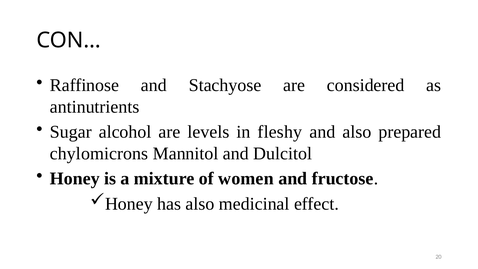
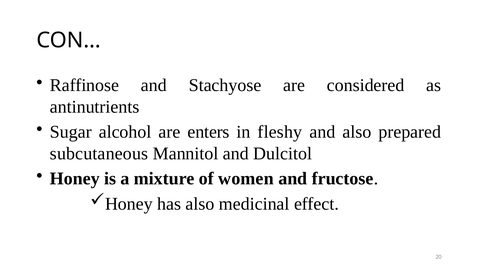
levels: levels -> enters
chylomicrons: chylomicrons -> subcutaneous
